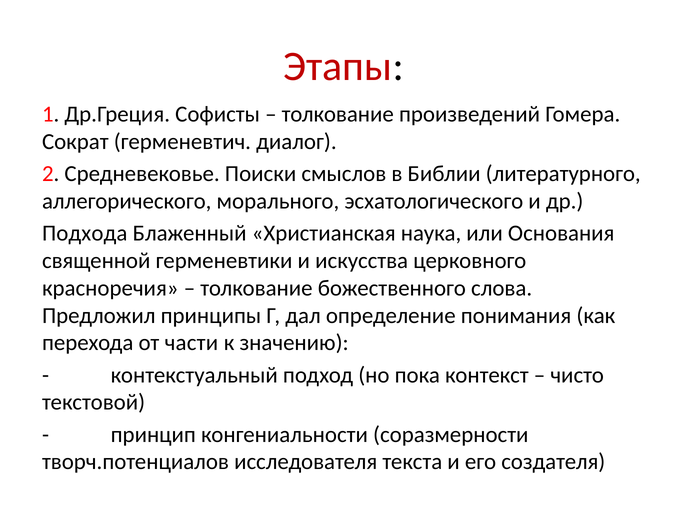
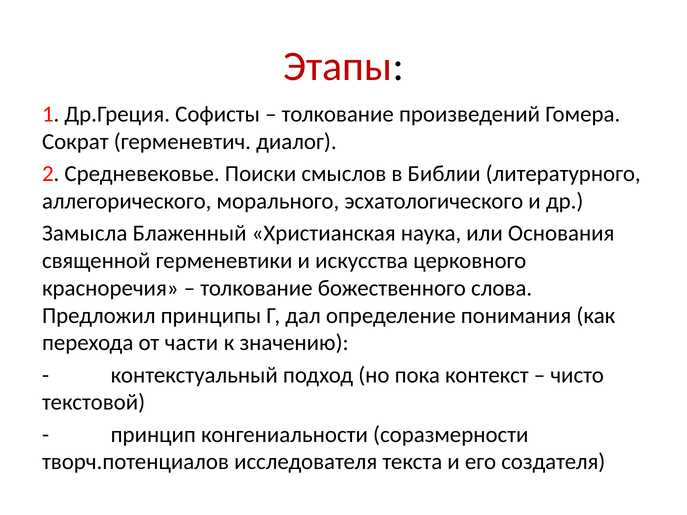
Подхода: Подхода -> Замысла
